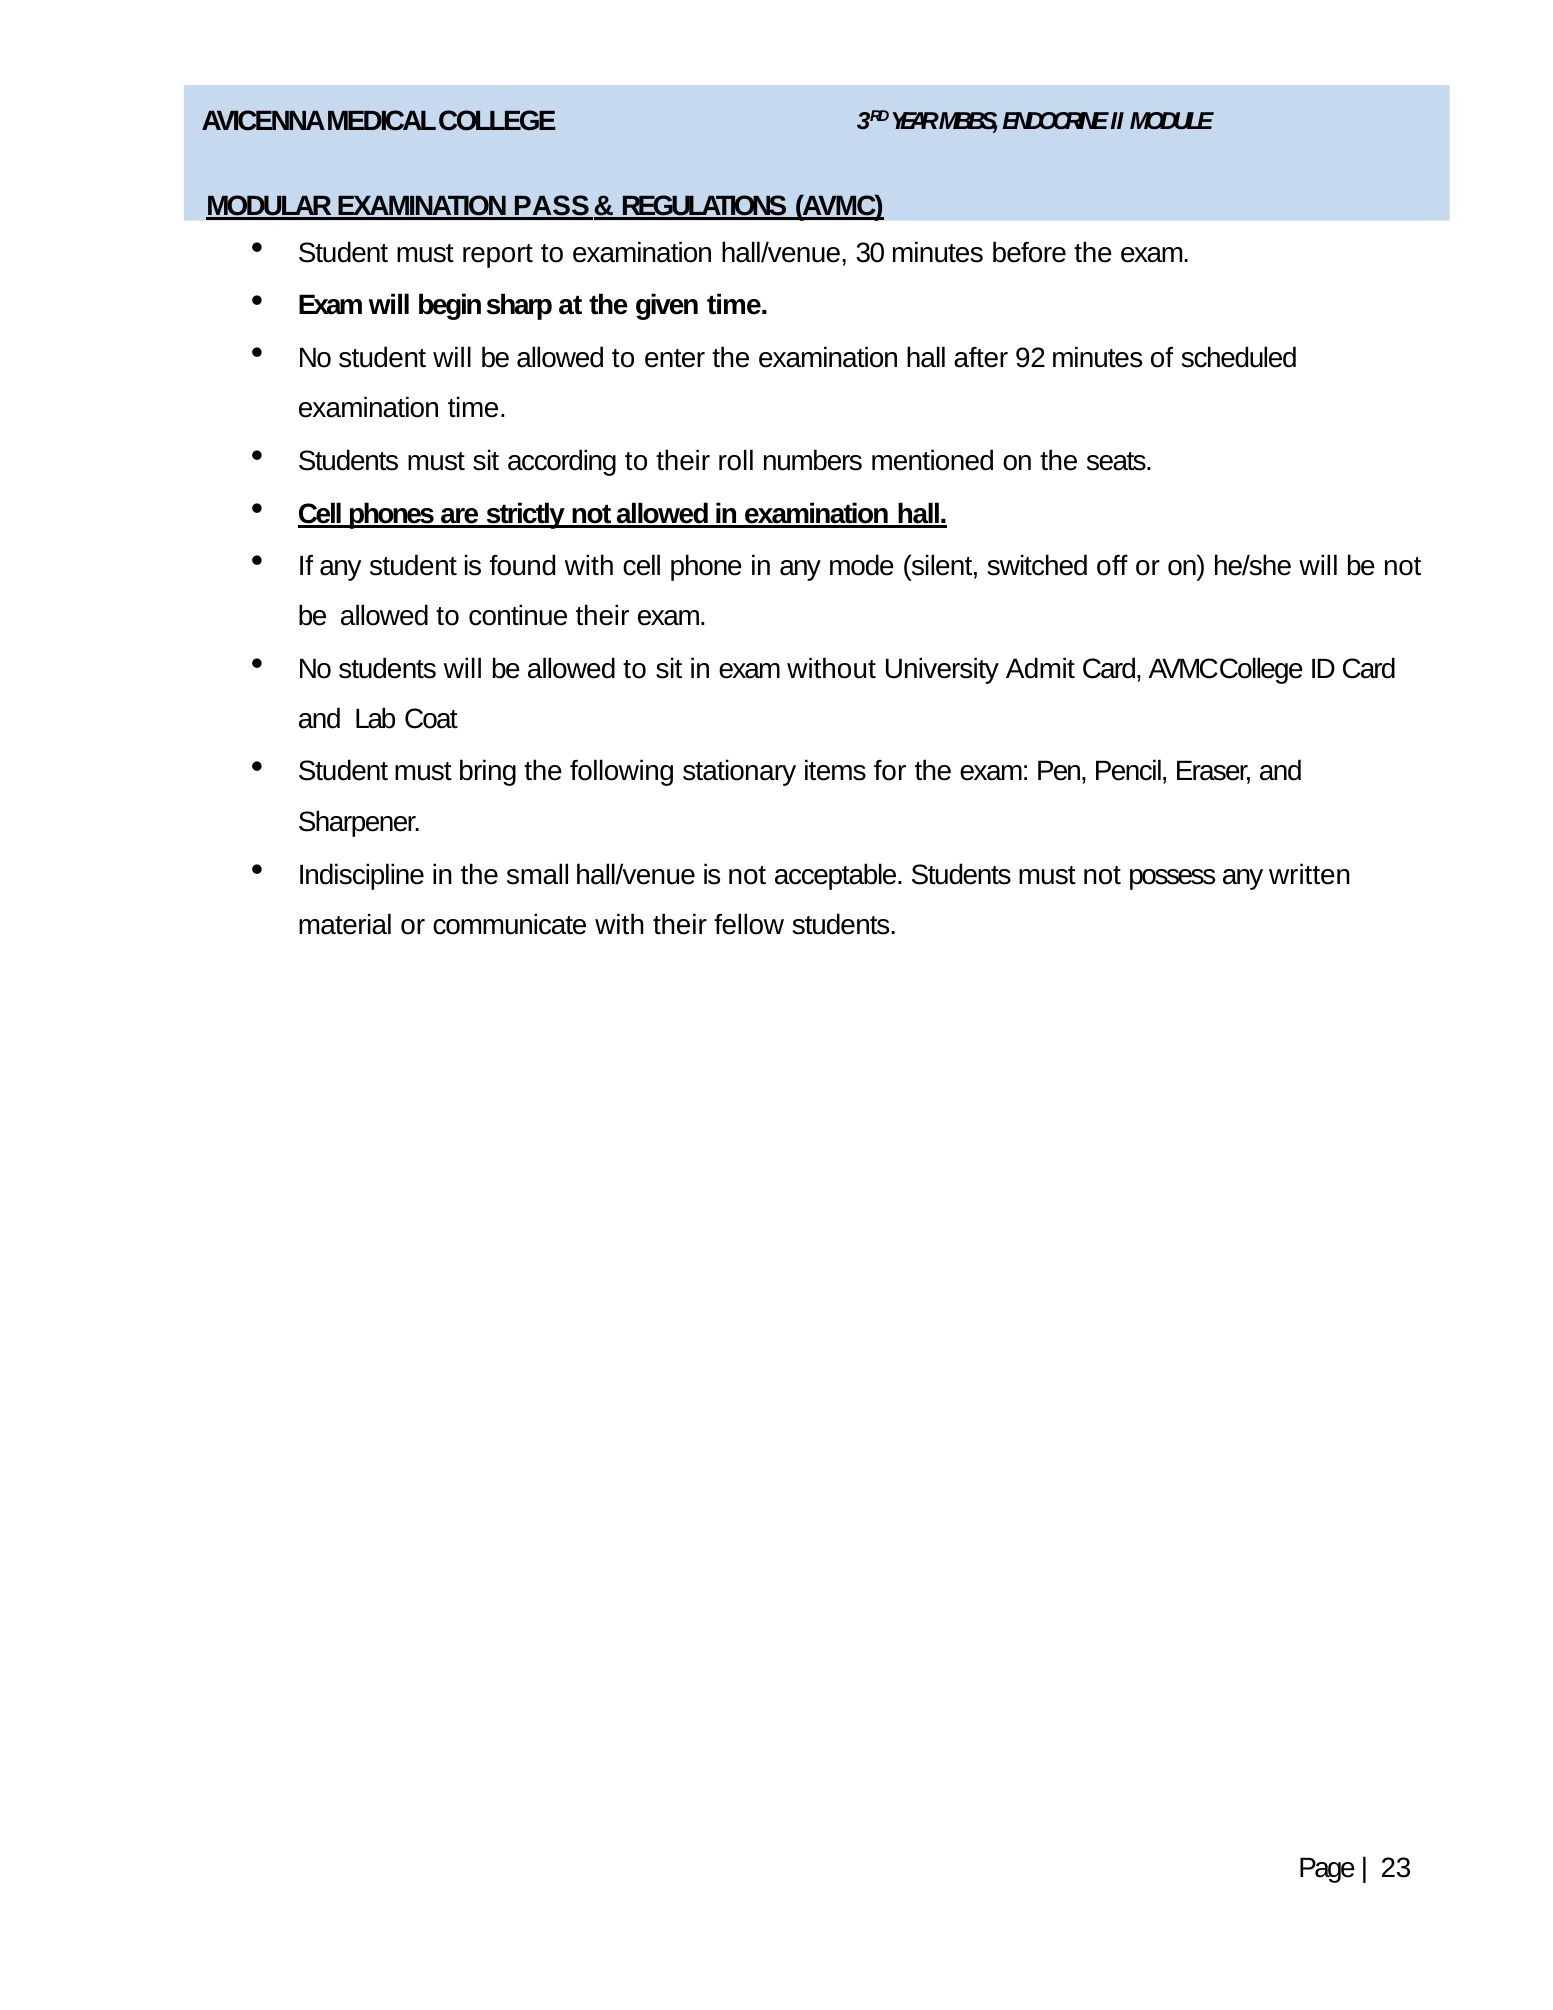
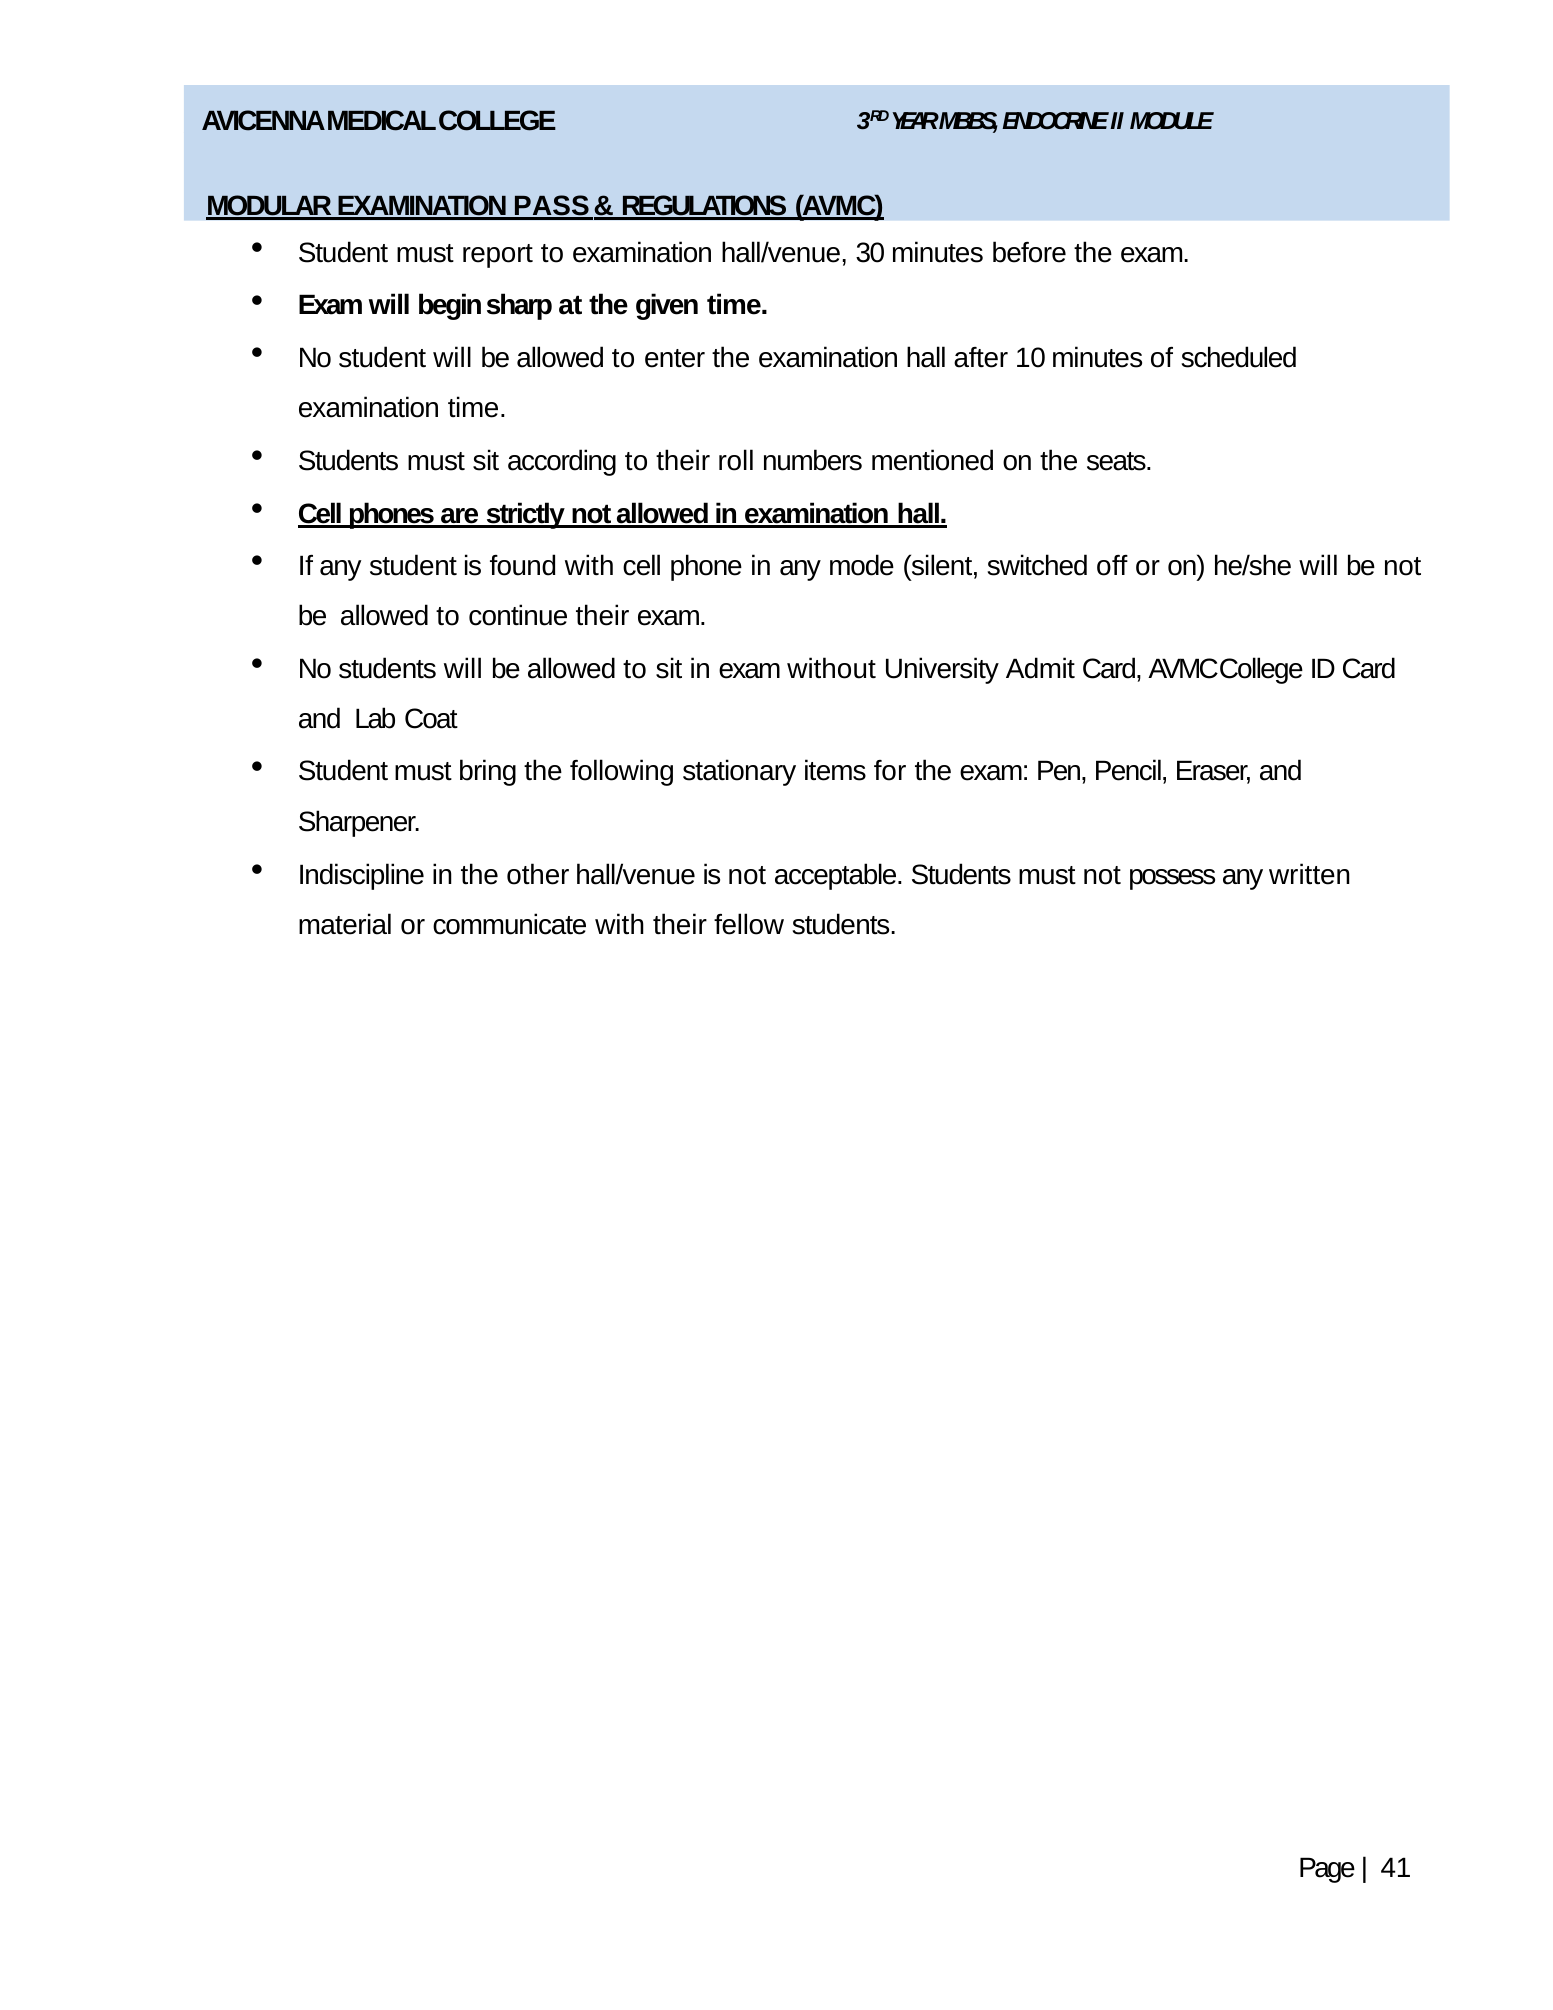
92: 92 -> 10
small: small -> other
23: 23 -> 41
